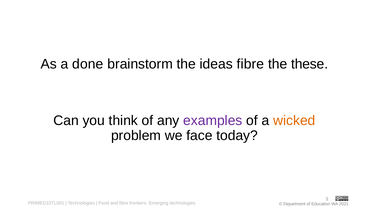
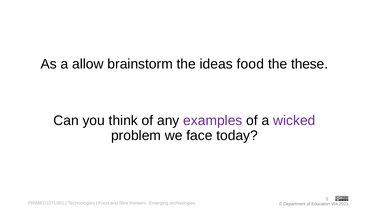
done: done -> allow
ideas fibre: fibre -> food
wicked colour: orange -> purple
